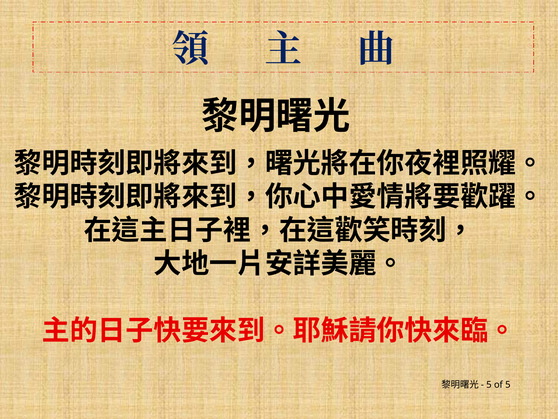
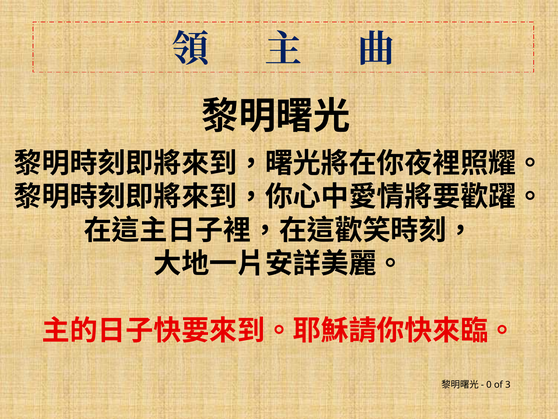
5 at (489, 384): 5 -> 0
of 5: 5 -> 3
